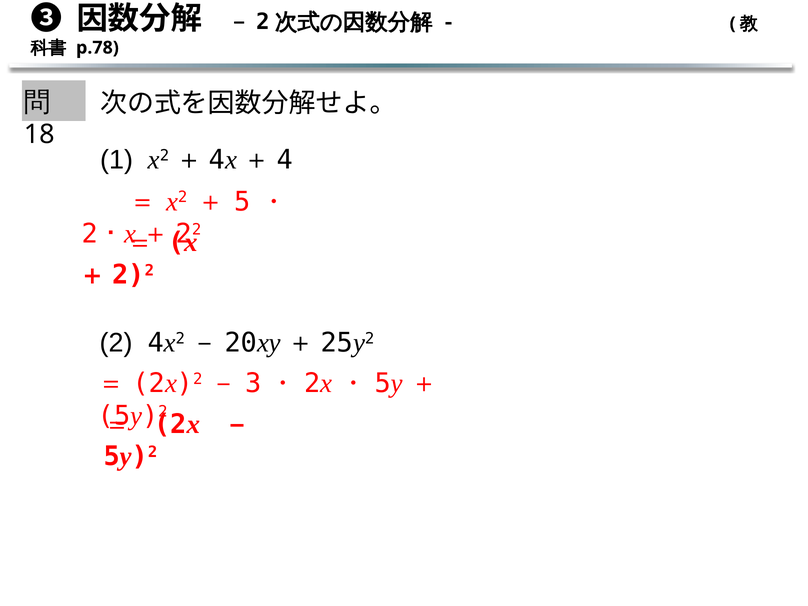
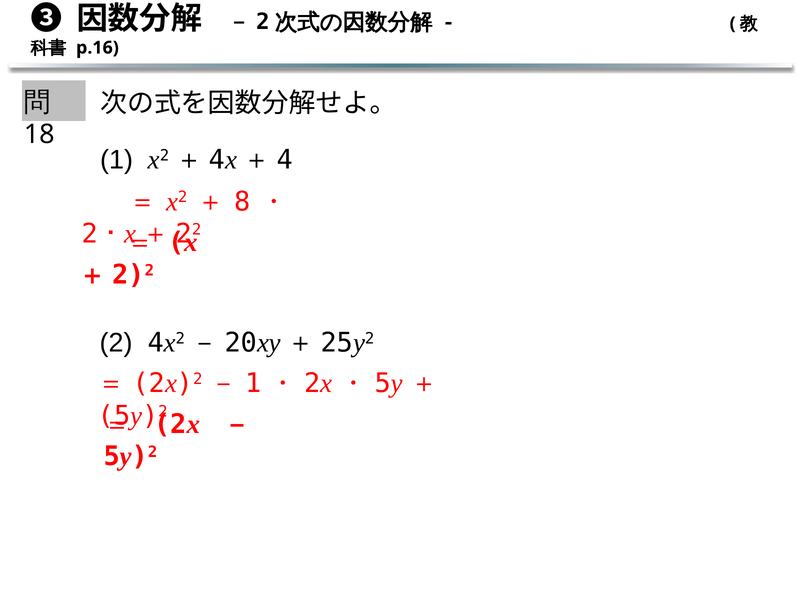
p.78: p.78 -> p.16
5: 5 -> 8
3 at (253, 384): 3 -> 1
